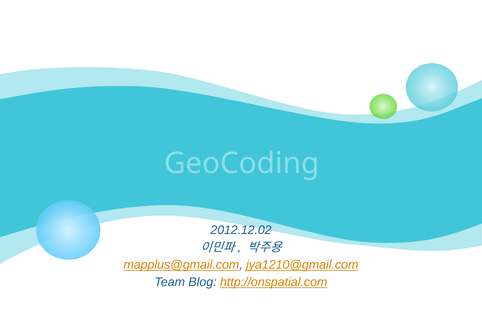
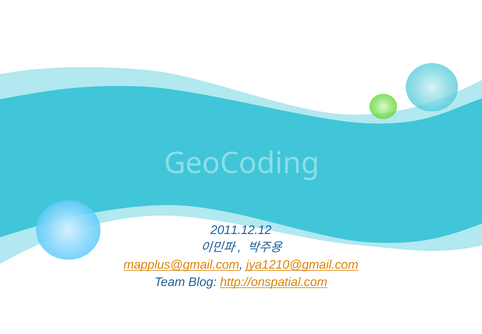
2012.12.02: 2012.12.02 -> 2011.12.12
